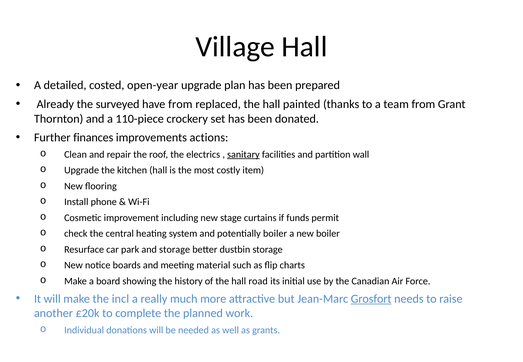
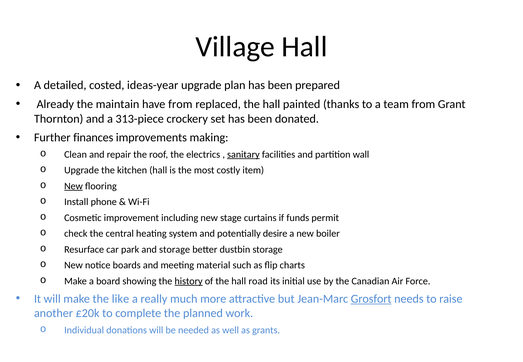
open-year: open-year -> ideas-year
surveyed: surveyed -> maintain
110-piece: 110-piece -> 313-piece
actions: actions -> making
New at (73, 186) underline: none -> present
potentially boiler: boiler -> desire
history underline: none -> present
incl: incl -> like
